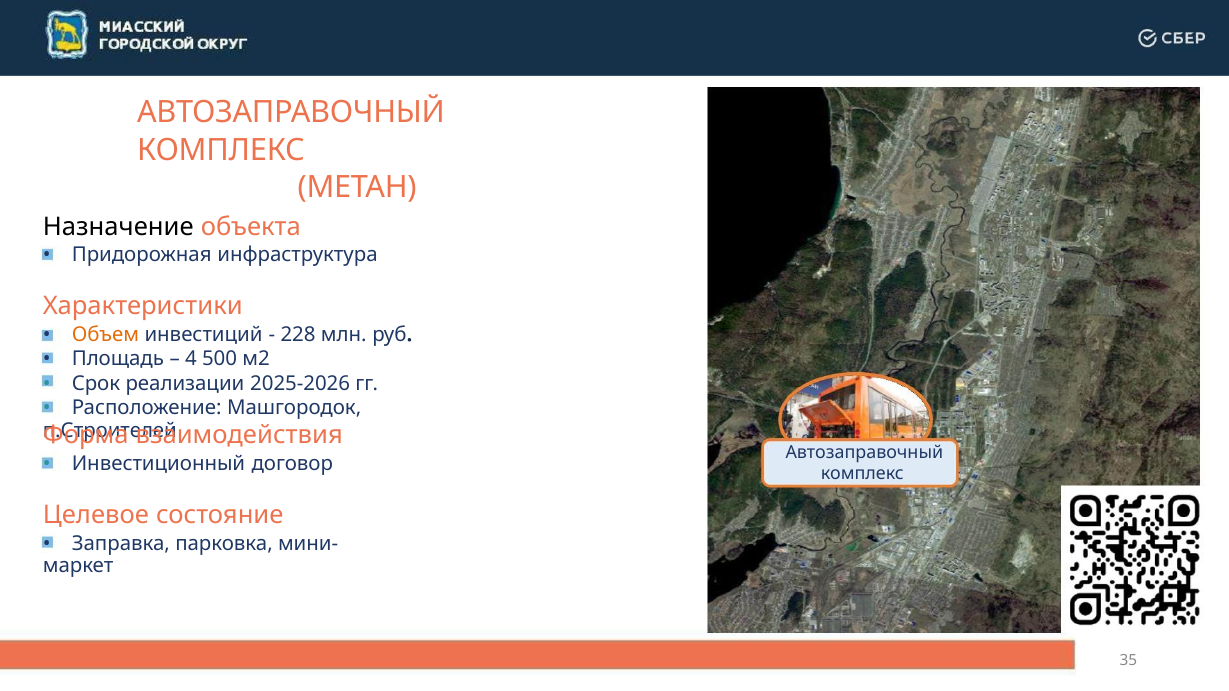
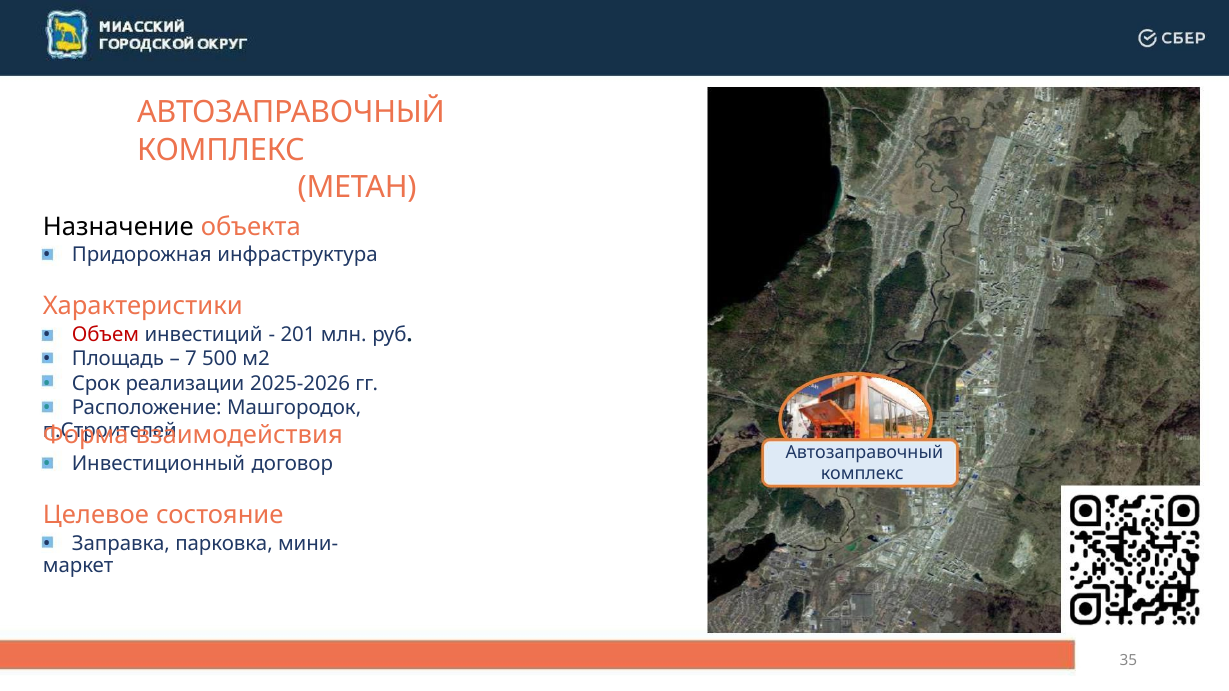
Объем colour: orange -> red
228: 228 -> 201
4: 4 -> 7
